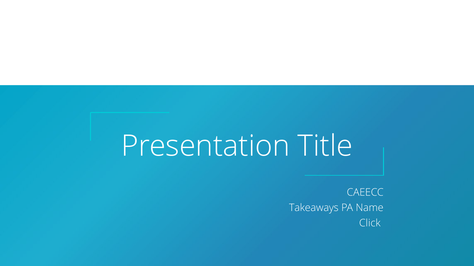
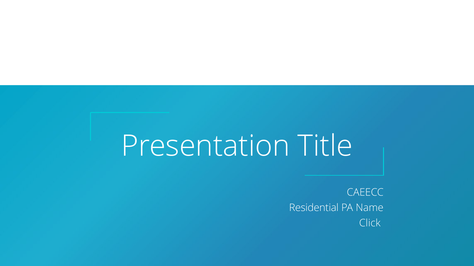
Takeaways: Takeaways -> Residential
